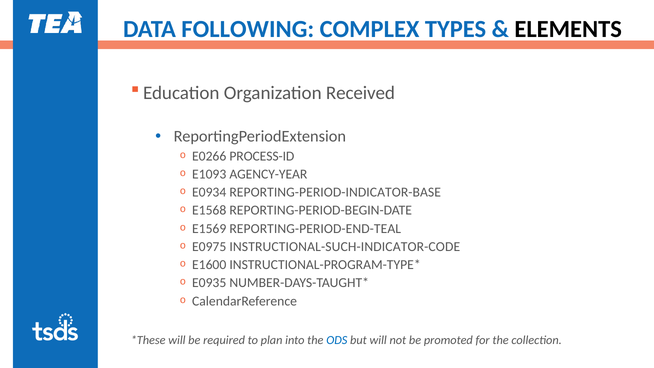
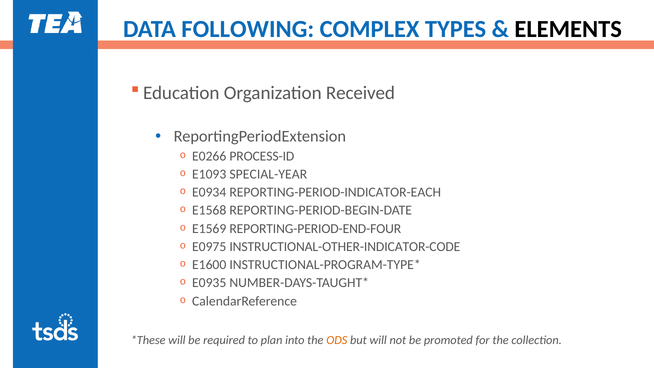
AGENCY-YEAR: AGENCY-YEAR -> SPECIAL-YEAR
REPORTING-PERIOD-INDICATOR-BASE: REPORTING-PERIOD-INDICATOR-BASE -> REPORTING-PERIOD-INDICATOR-EACH
REPORTING-PERIOD-END-TEAL: REPORTING-PERIOD-END-TEAL -> REPORTING-PERIOD-END-FOUR
INSTRUCTIONAL-SUCH-INDICATOR-CODE: INSTRUCTIONAL-SUCH-INDICATOR-CODE -> INSTRUCTIONAL-OTHER-INDICATOR-CODE
ODS colour: blue -> orange
